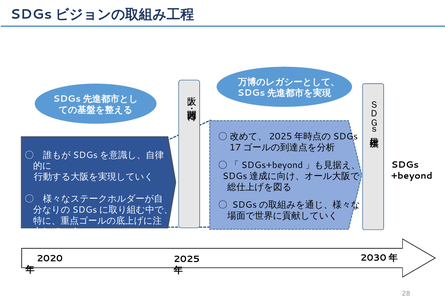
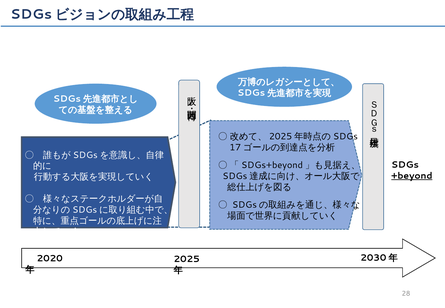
+beyond underline: none -> present
